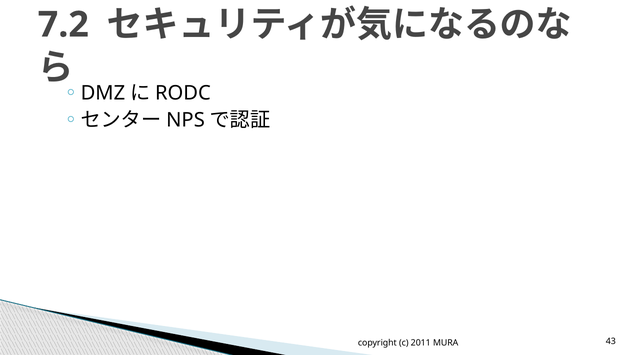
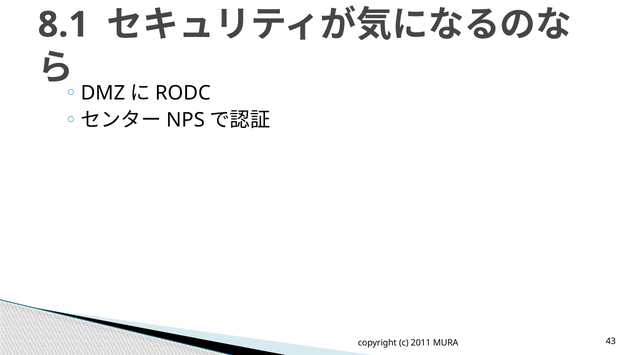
7.2: 7.2 -> 8.1
